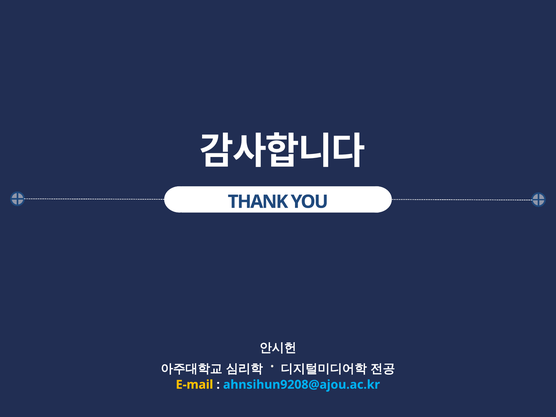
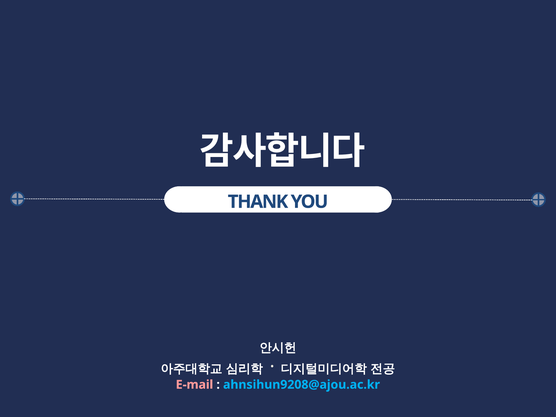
E-mail colour: yellow -> pink
